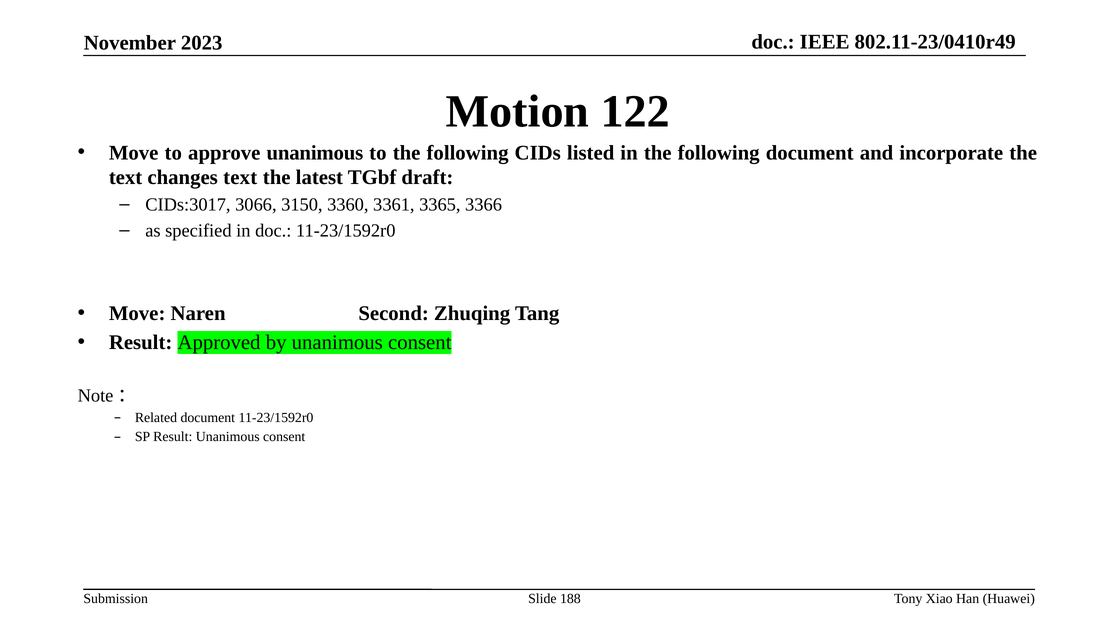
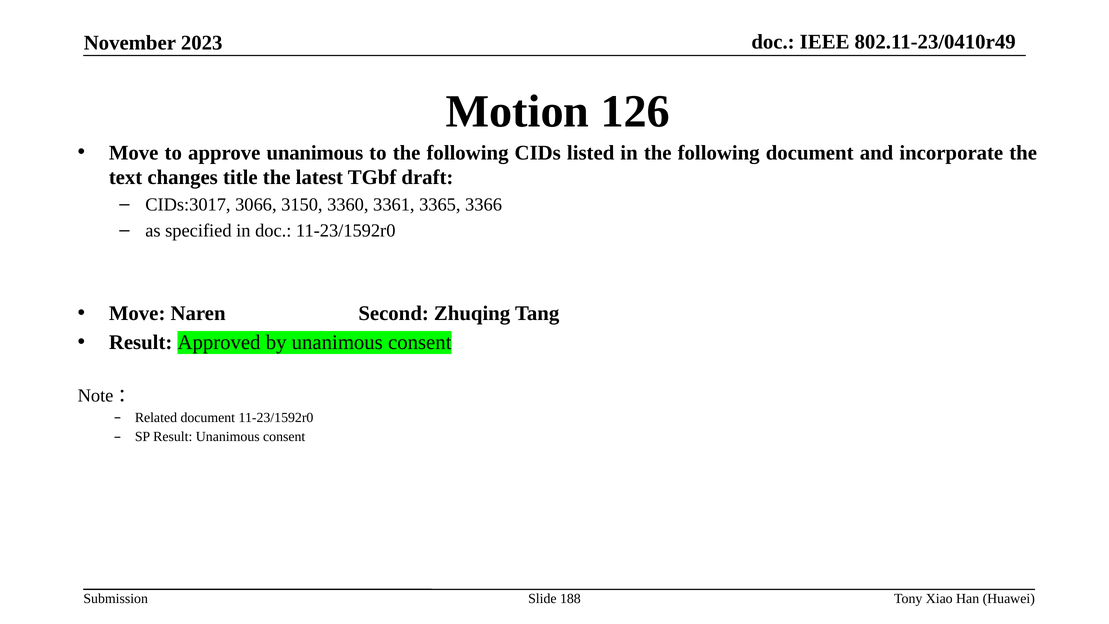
122: 122 -> 126
changes text: text -> title
